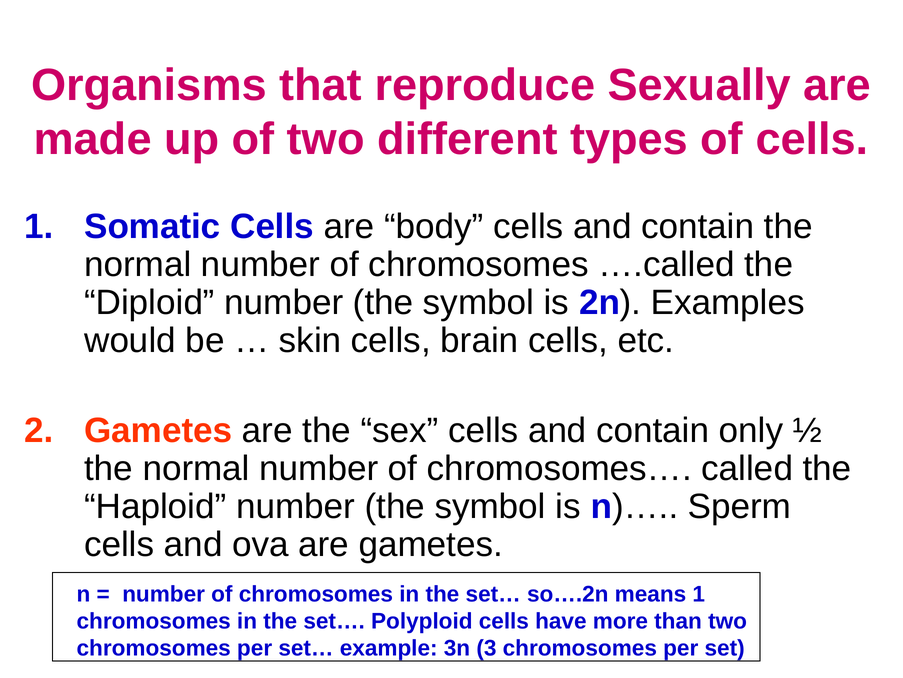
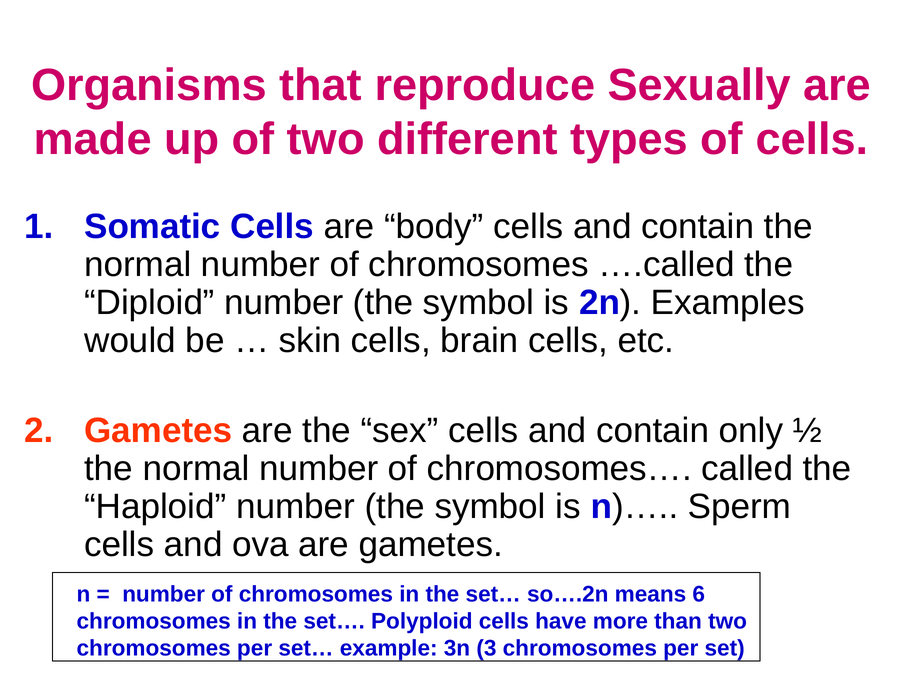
means 1: 1 -> 6
